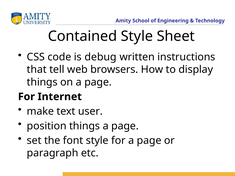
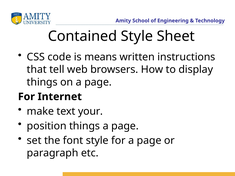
debug: debug -> means
user: user -> your
